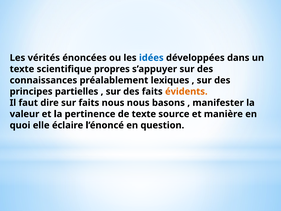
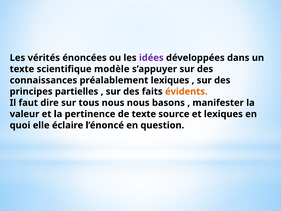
idées colour: blue -> purple
propres: propres -> modèle
sur faits: faits -> tous
et manière: manière -> lexiques
